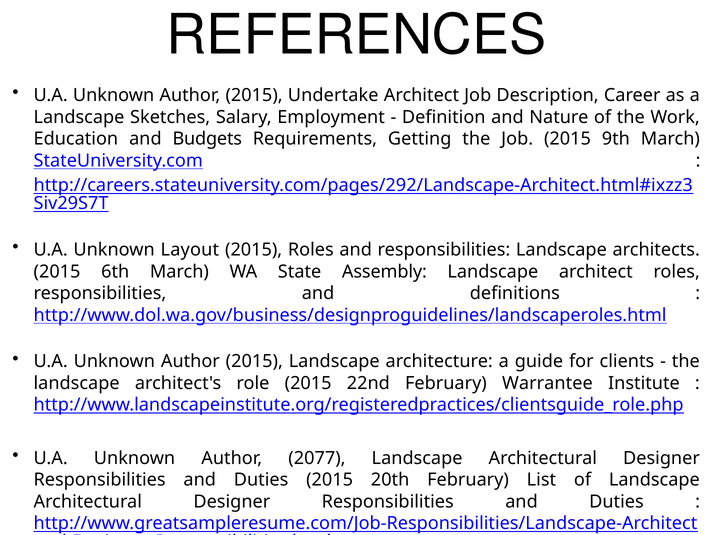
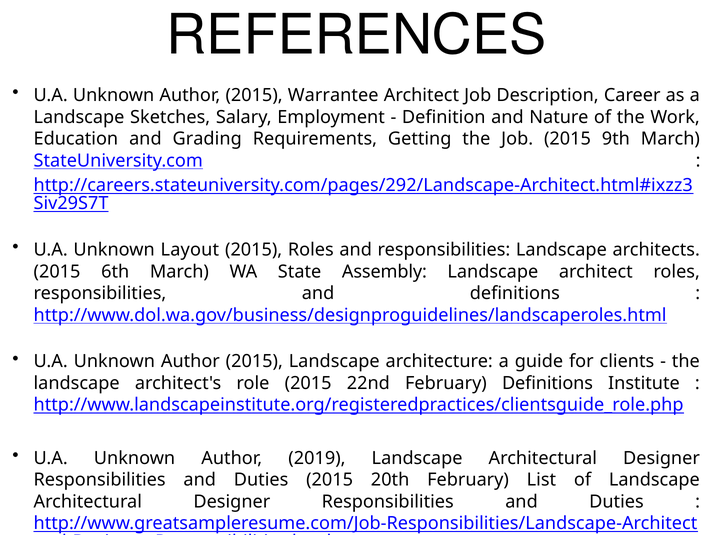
Undertake: Undertake -> Warrantee
Budgets: Budgets -> Grading
February Warrantee: Warrantee -> Definitions
2077: 2077 -> 2019
